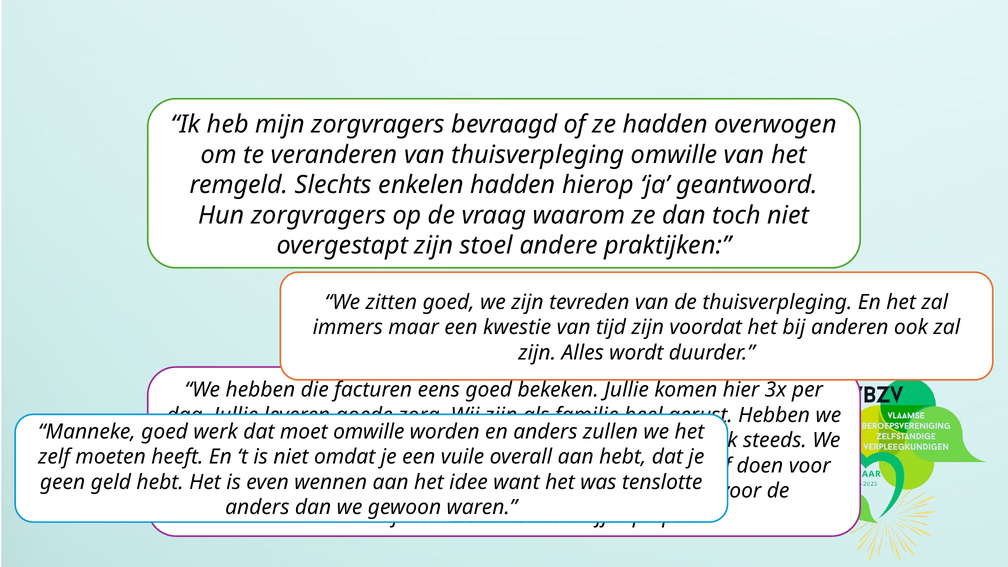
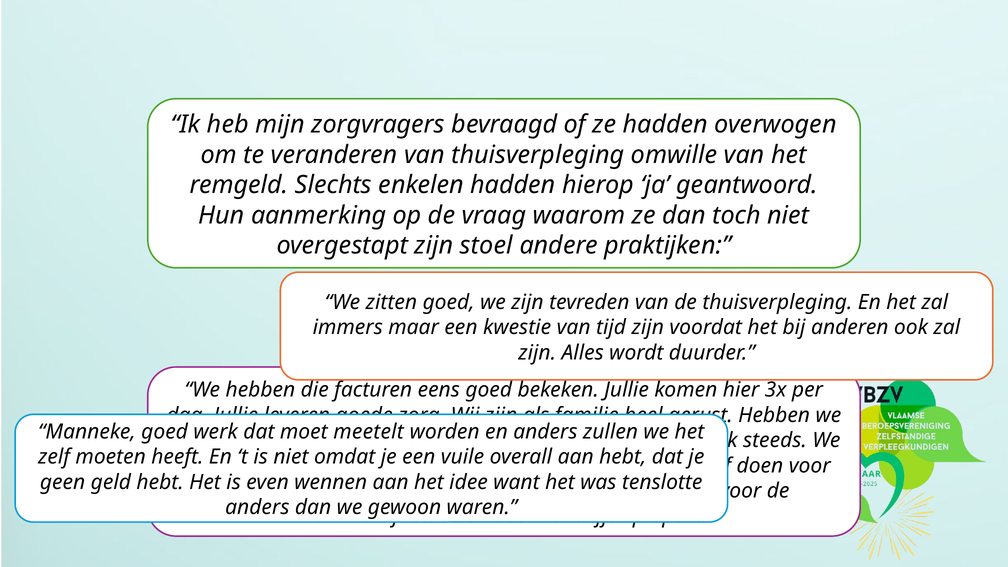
Hun zorgvragers: zorgvragers -> aanmerking
omwille at (369, 432): omwille -> meetelt
